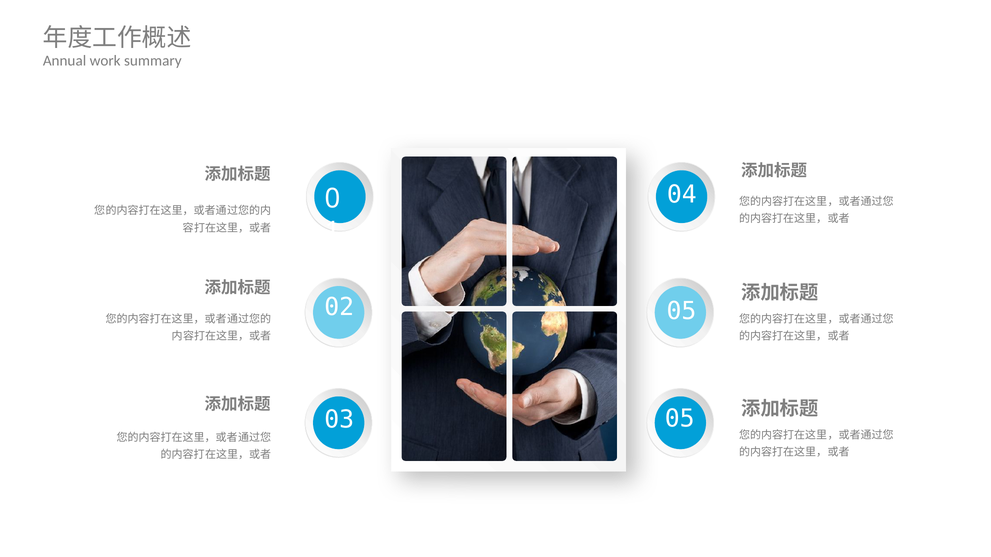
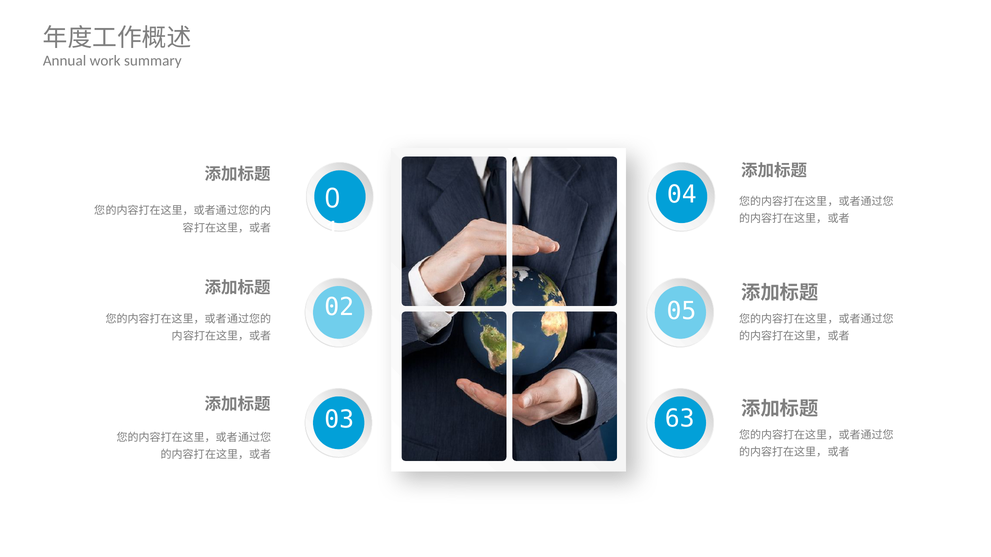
03 05: 05 -> 63
